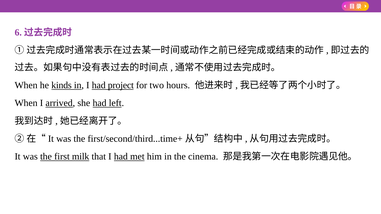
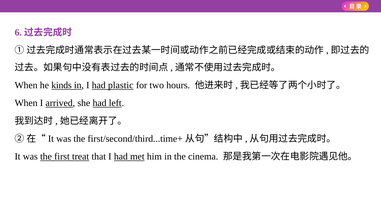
project: project -> plastic
milk: milk -> treat
